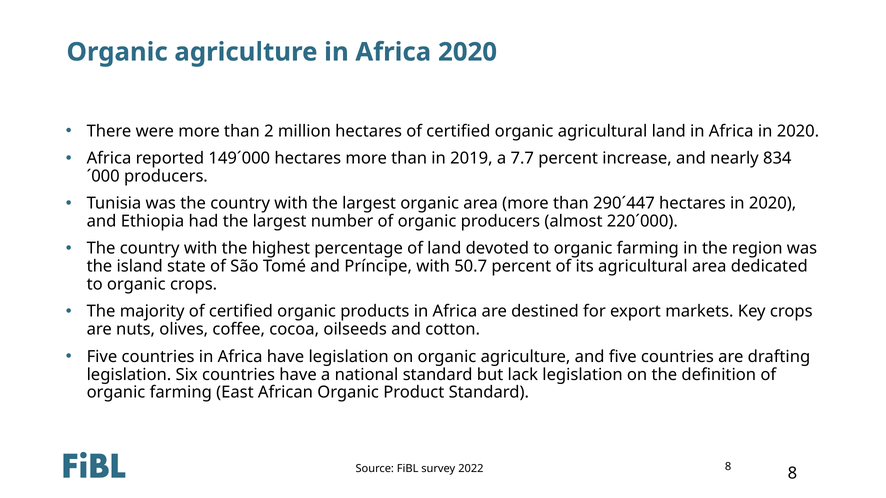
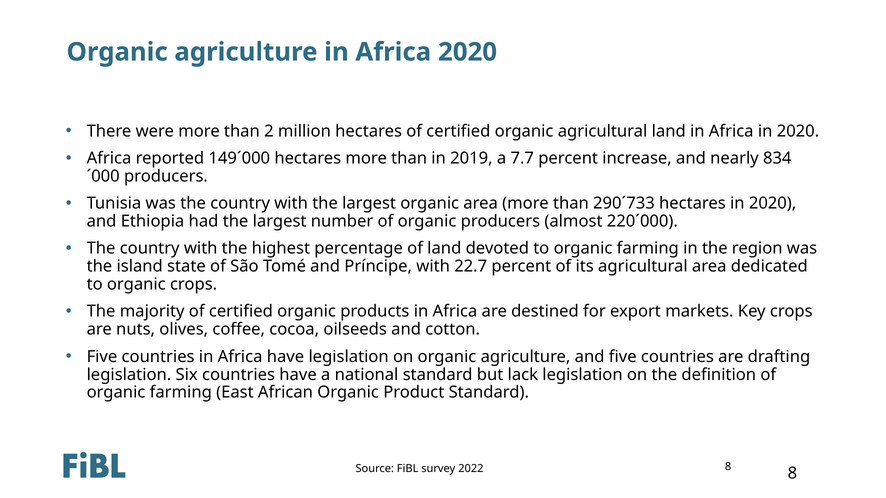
290´447: 290´447 -> 290´733
50.7: 50.7 -> 22.7
